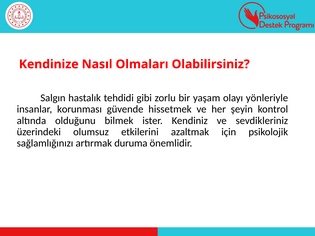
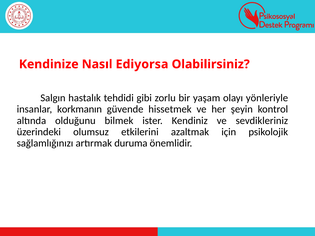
Olmaları: Olmaları -> Ediyorsa
korunması: korunması -> korkmanın
